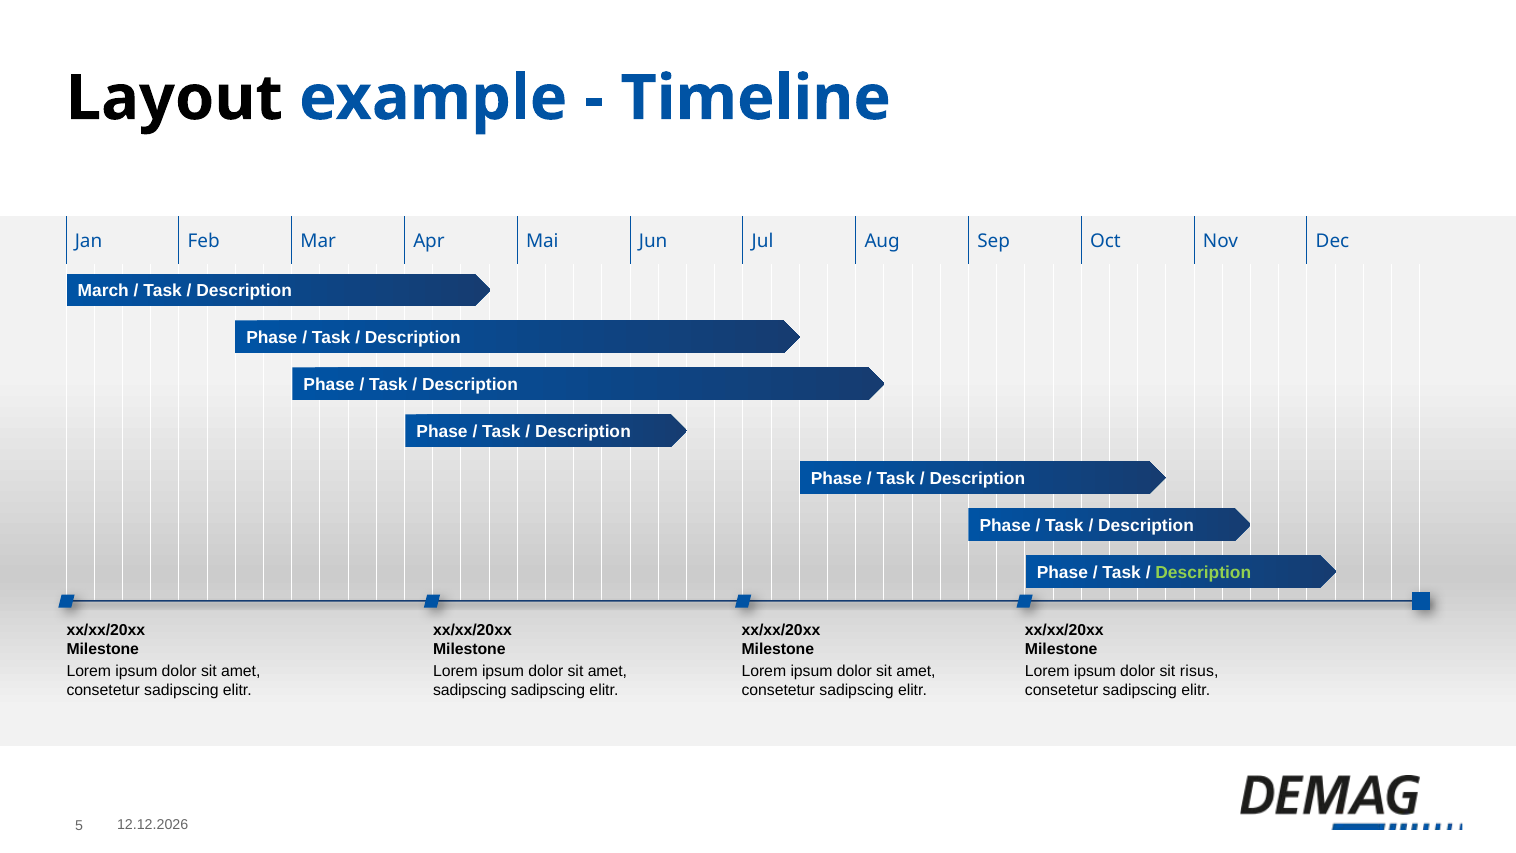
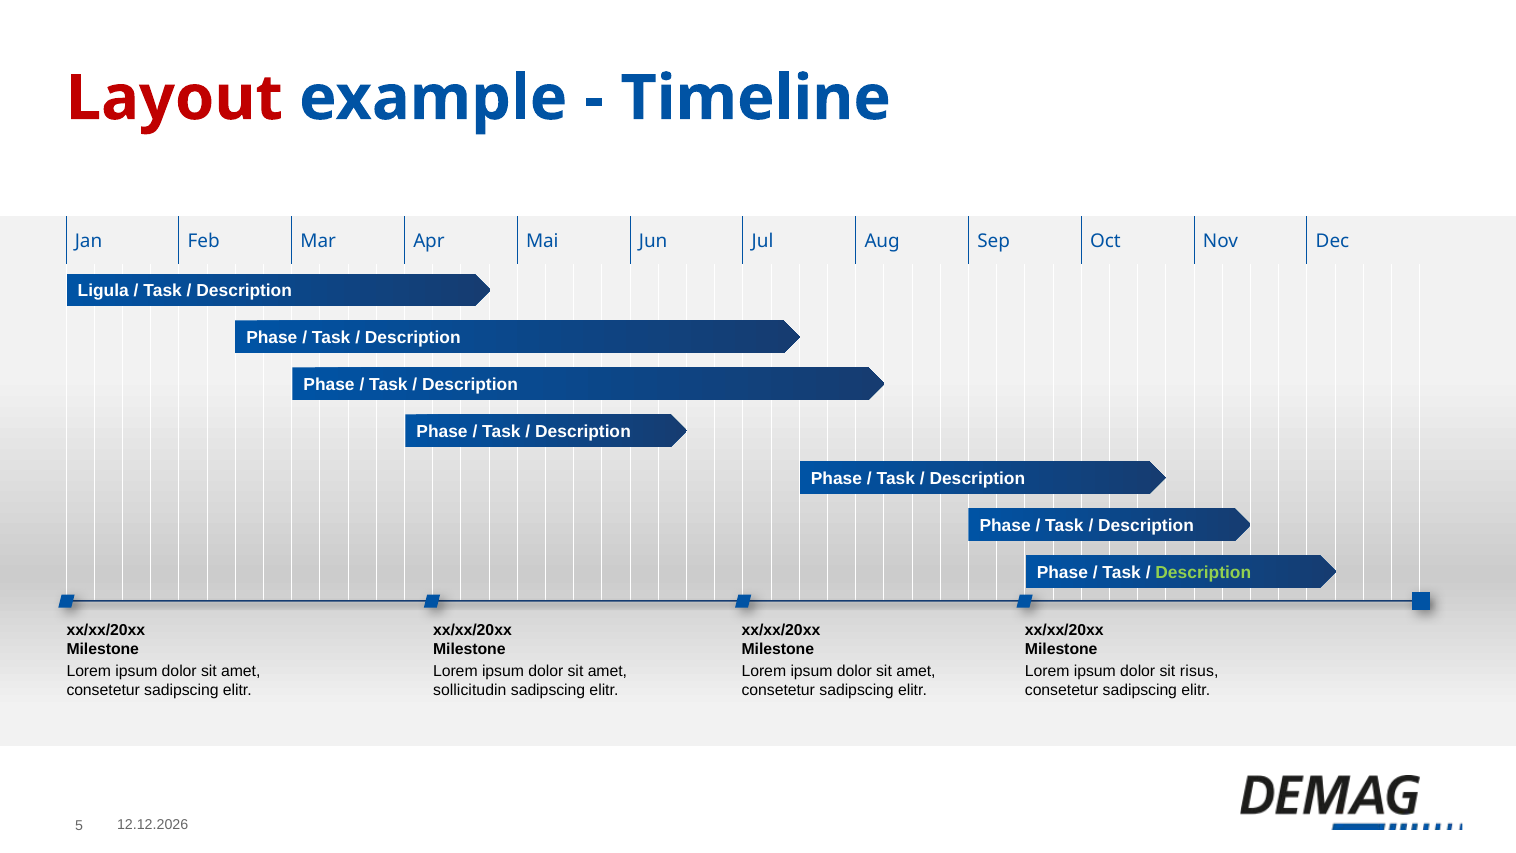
Layout colour: black -> red
March: March -> Ligula
sadipscing at (470, 690): sadipscing -> sollicitudin
